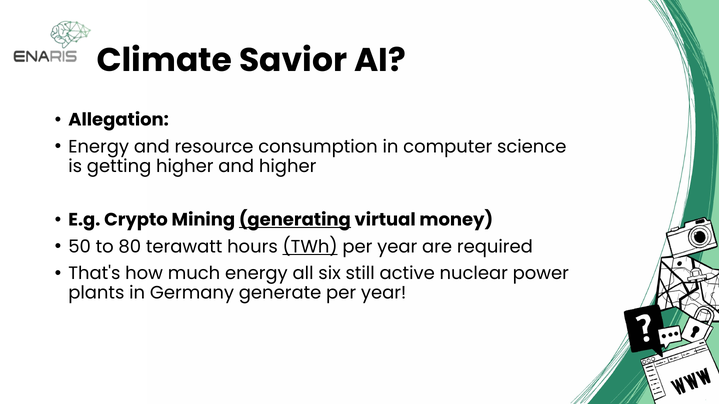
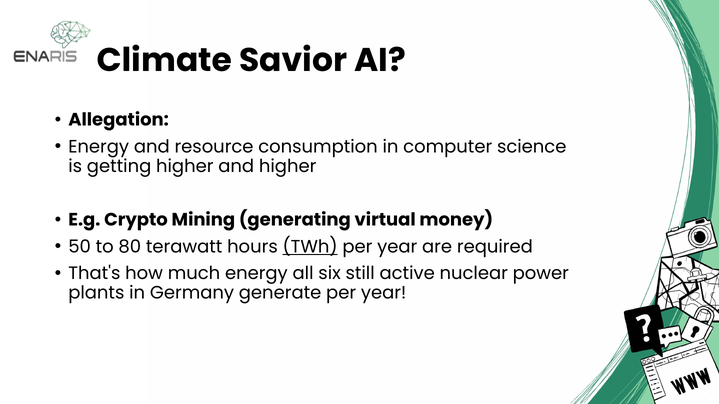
generating underline: present -> none
